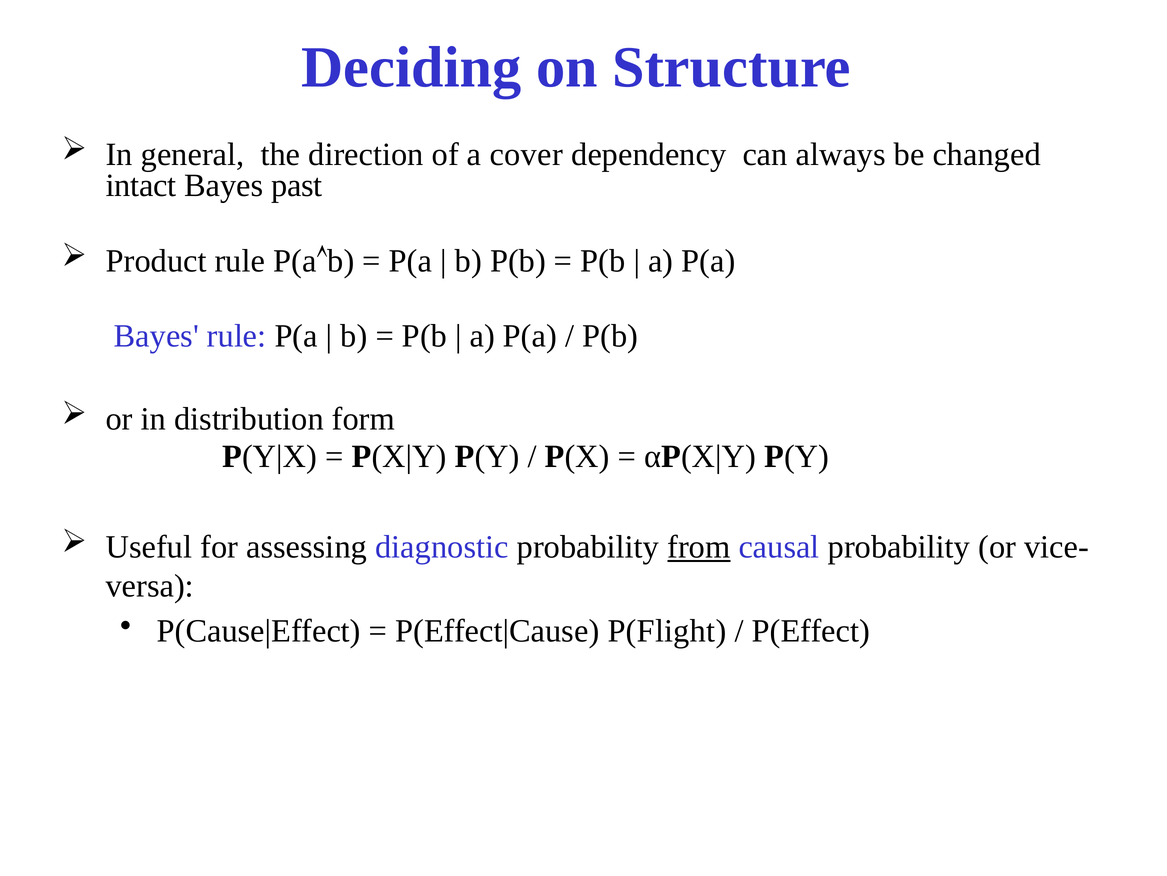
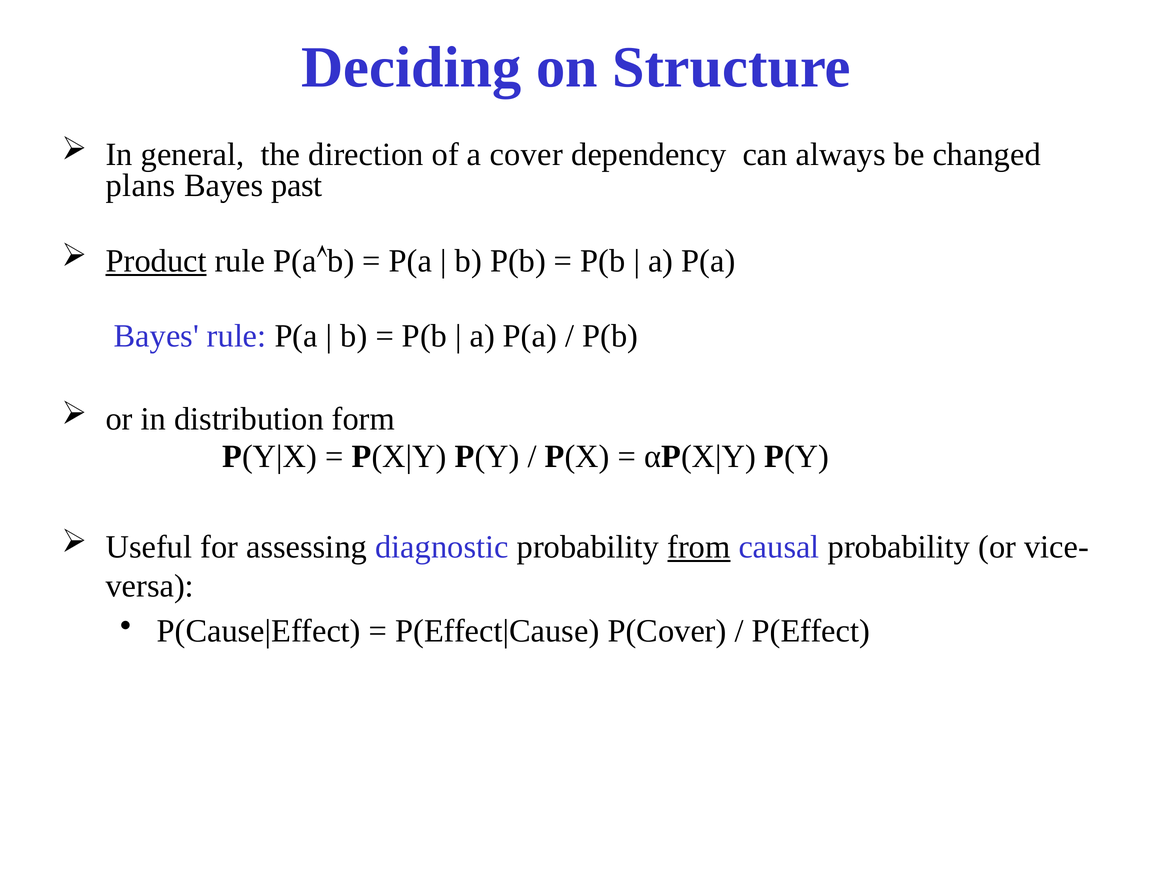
intact: intact -> plans
Product underline: none -> present
P(Flight: P(Flight -> P(Cover
